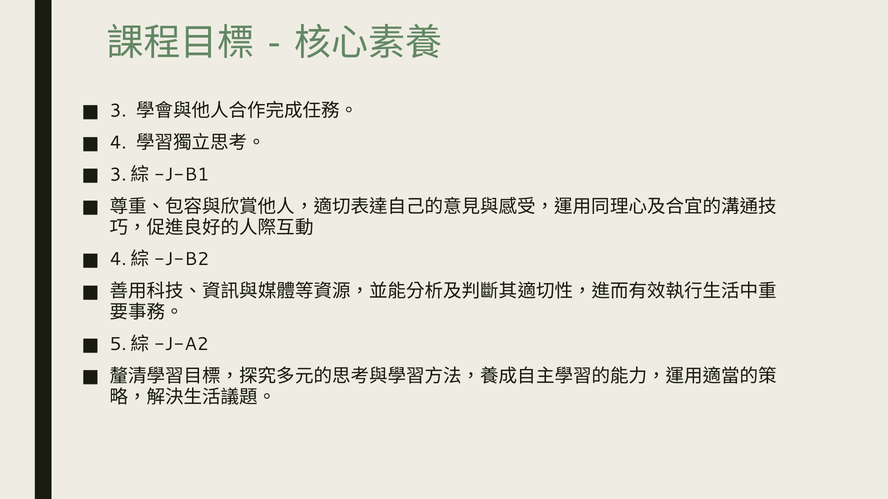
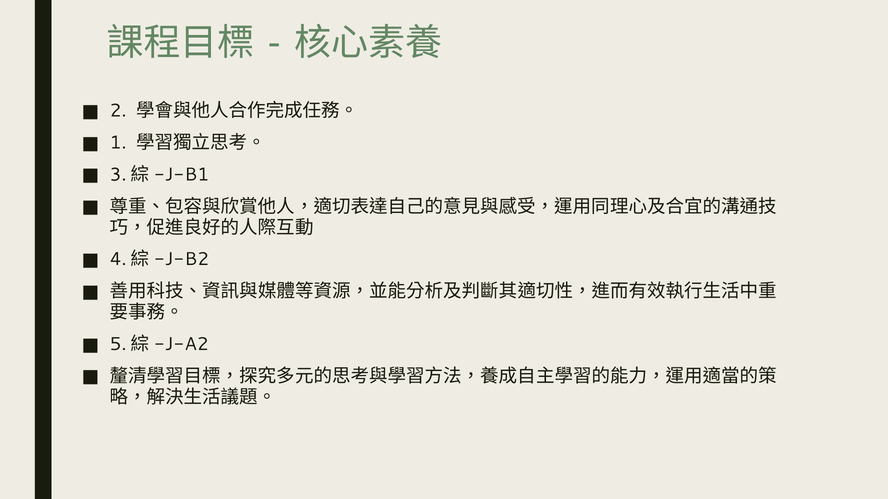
3: 3 -> 2
4: 4 -> 1
